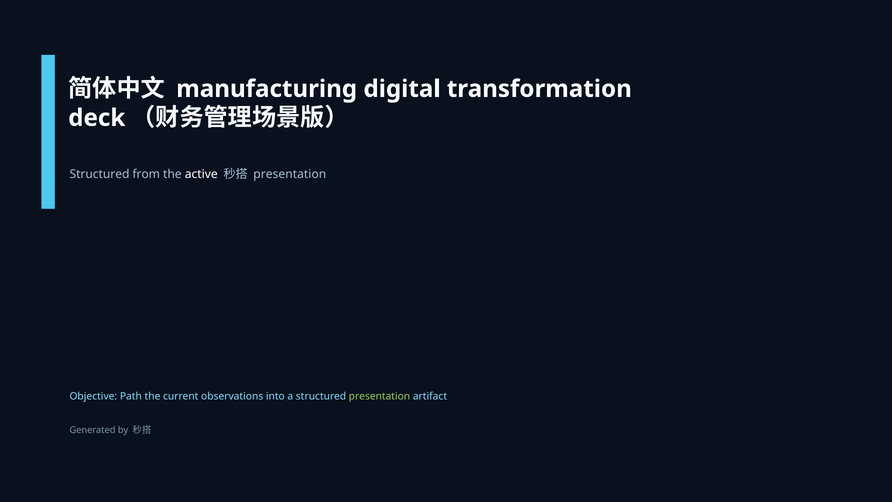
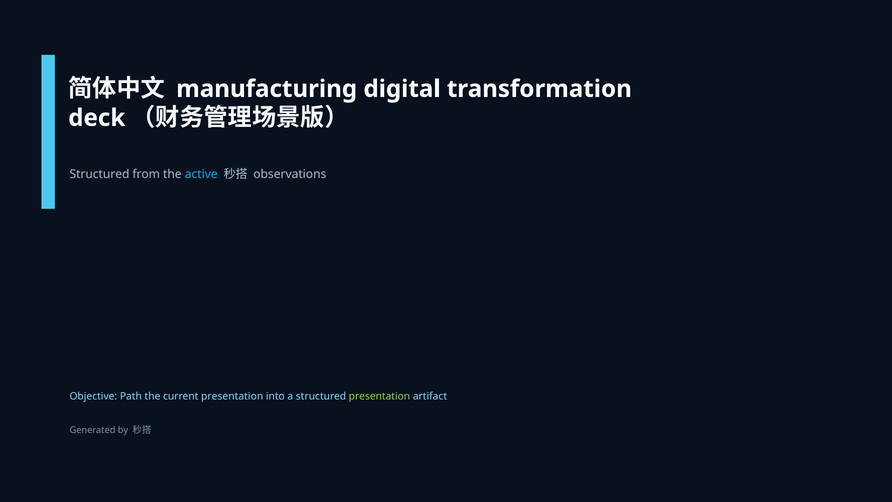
active colour: white -> light blue
presentation at (290, 174): presentation -> observations
current observations: observations -> presentation
